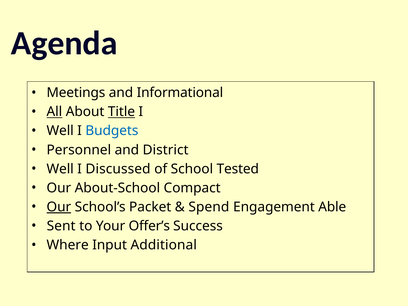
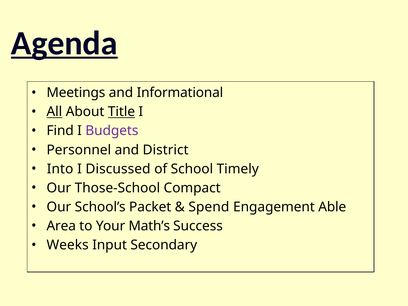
Agenda underline: none -> present
Well at (60, 131): Well -> Find
Budgets colour: blue -> purple
Well at (60, 169): Well -> Into
Tested: Tested -> Timely
About-School: About-School -> Those-School
Our at (59, 207) underline: present -> none
Sent: Sent -> Area
Offer’s: Offer’s -> Math’s
Where: Where -> Weeks
Additional: Additional -> Secondary
